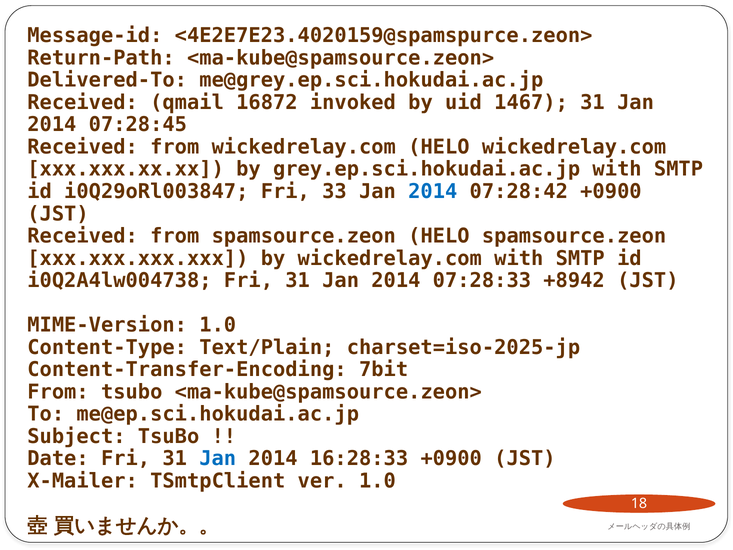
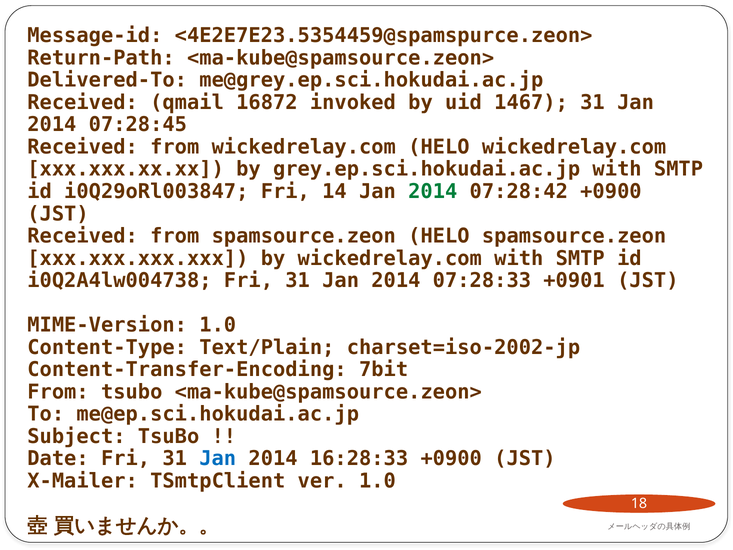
<4E2E7E23.4020159@spamspurce.zeon>: <4E2E7E23.4020159@spamspurce.zeon> -> <4E2E7E23.5354459@spamspurce.zeon>
33: 33 -> 14
2014 at (433, 191) colour: blue -> green
+8942: +8942 -> +0901
charset=iso-2025-jp: charset=iso-2025-jp -> charset=iso-2002-jp
